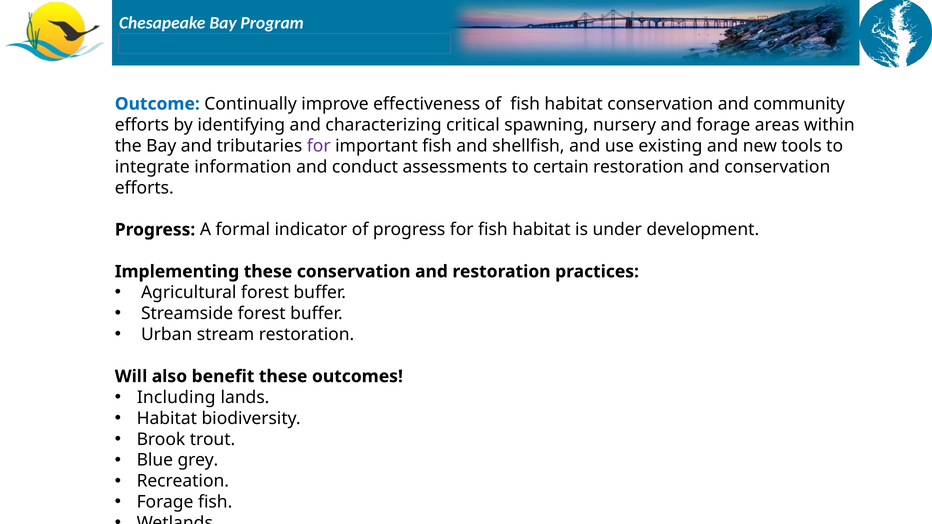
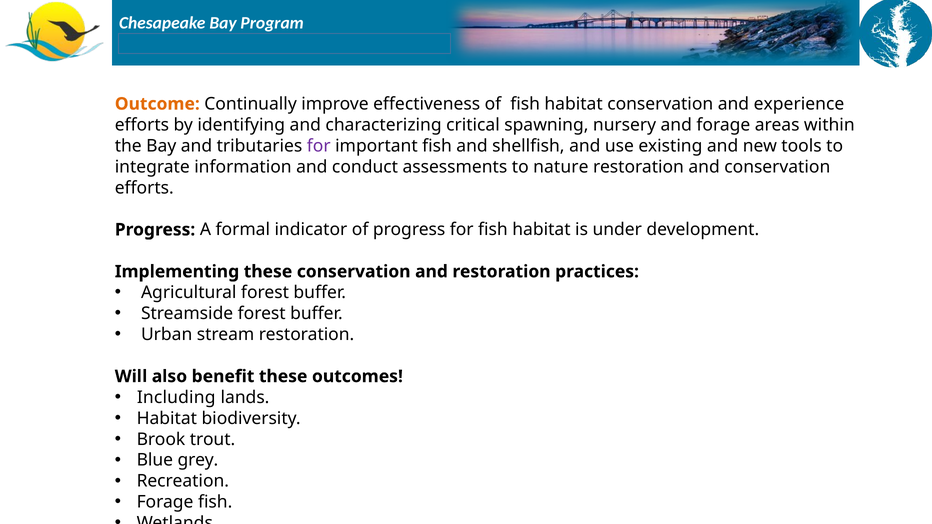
Outcome colour: blue -> orange
community: community -> experience
certain: certain -> nature
